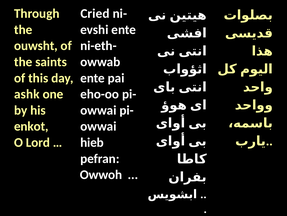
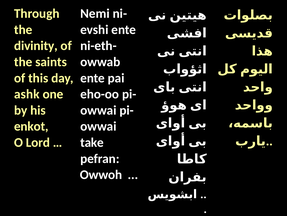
Cried: Cried -> Nemi
ouwsht: ouwsht -> divinity
hieb: hieb -> take
